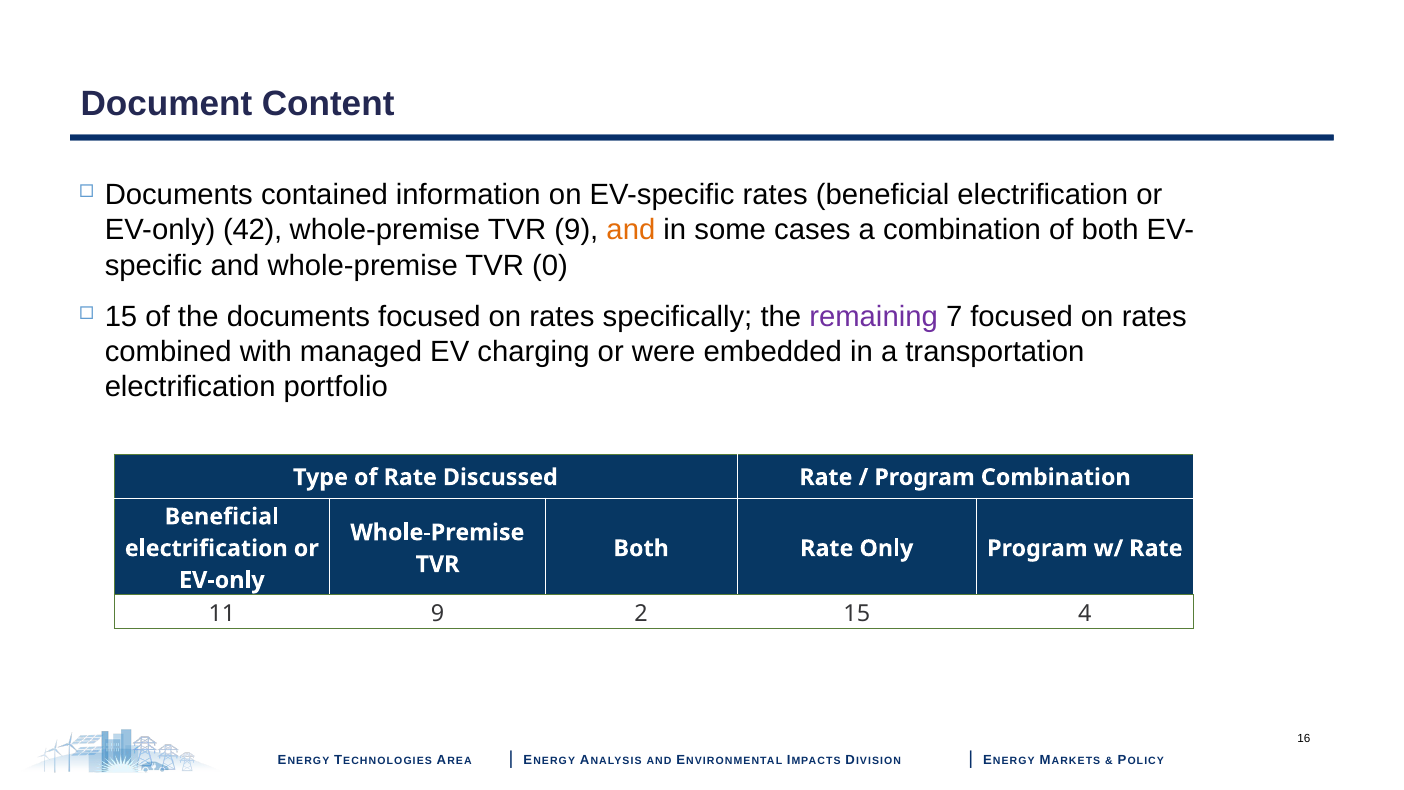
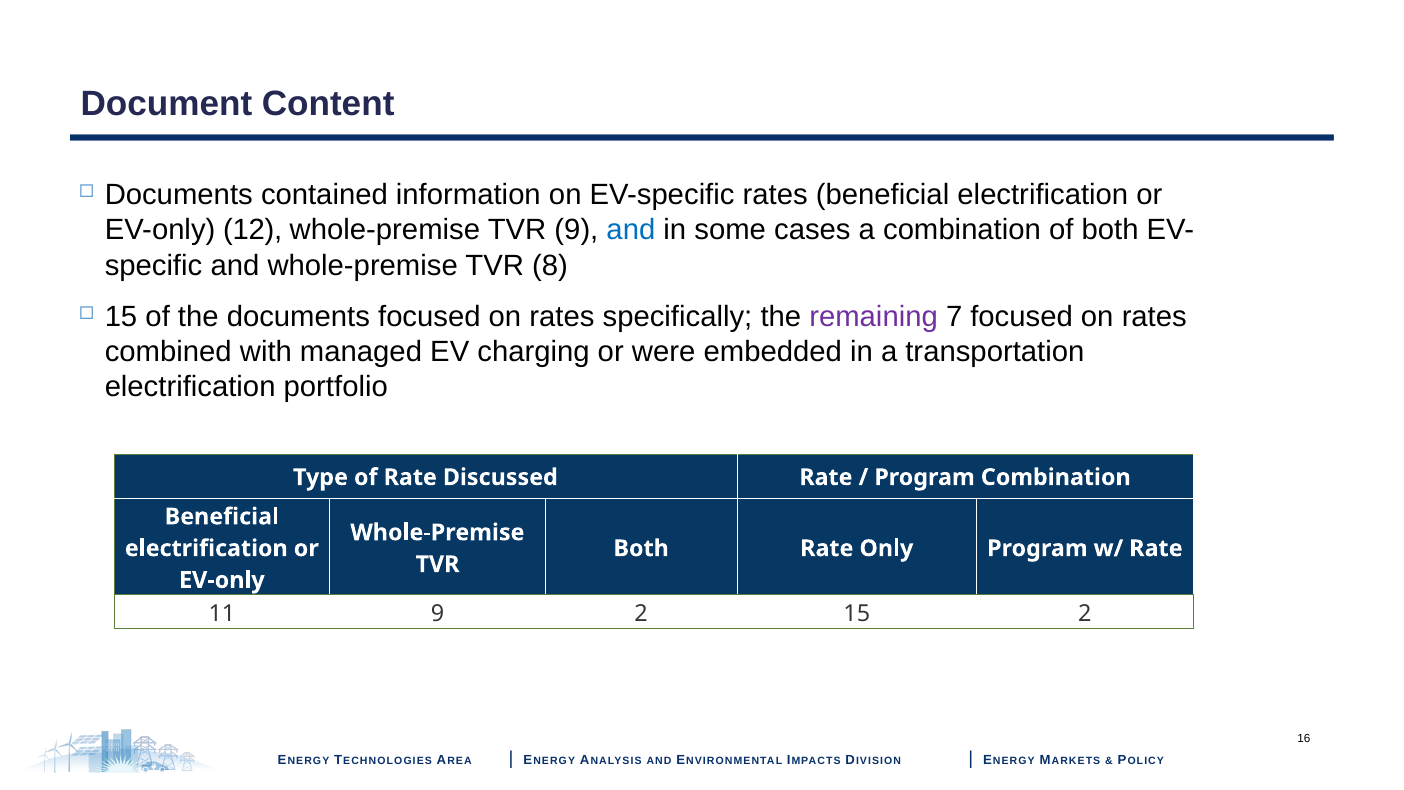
42: 42 -> 12
and at (631, 230) colour: orange -> blue
0: 0 -> 8
15 4: 4 -> 2
